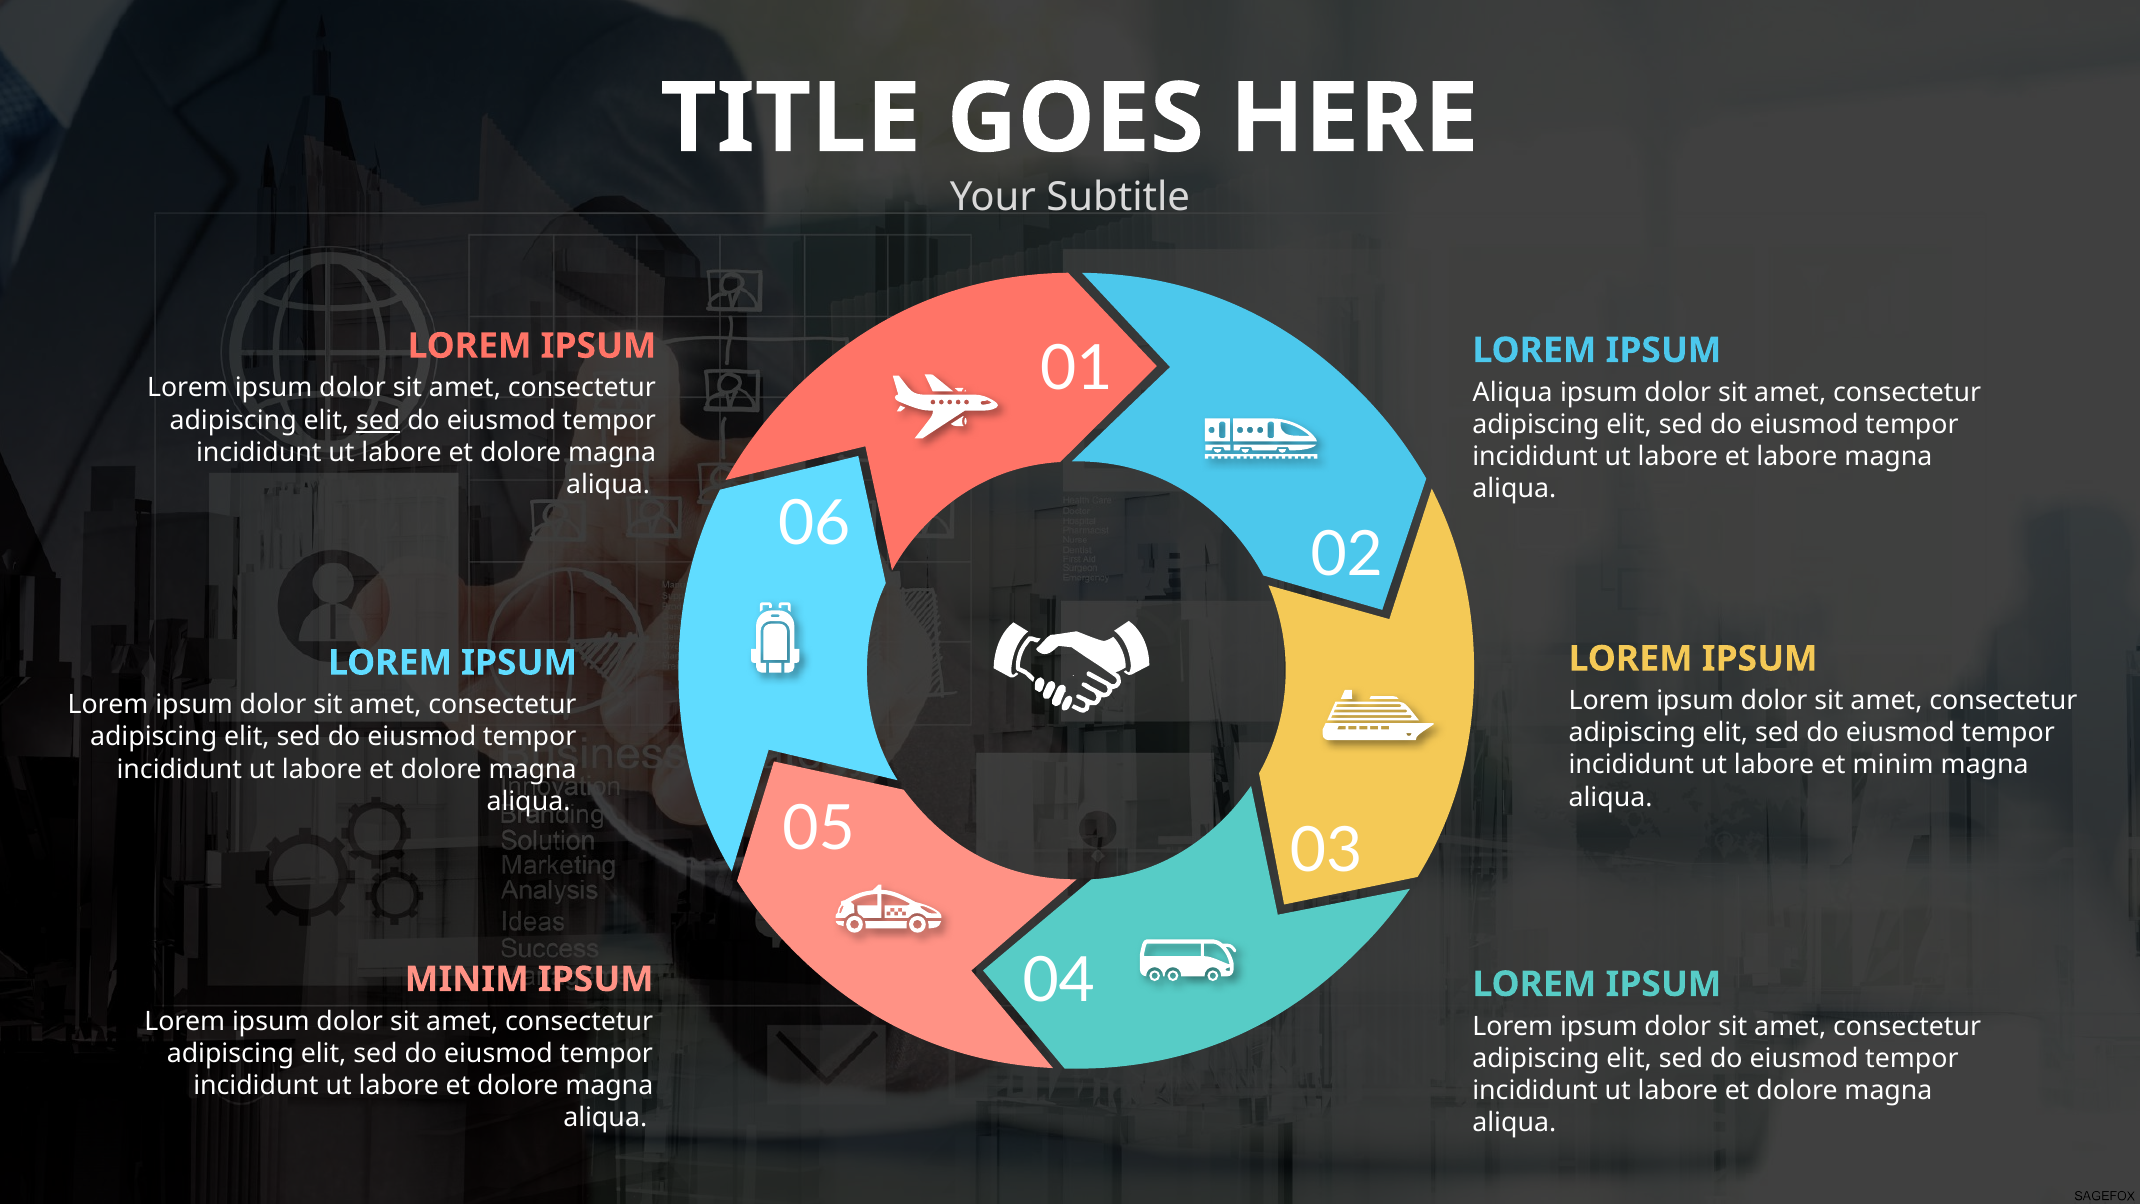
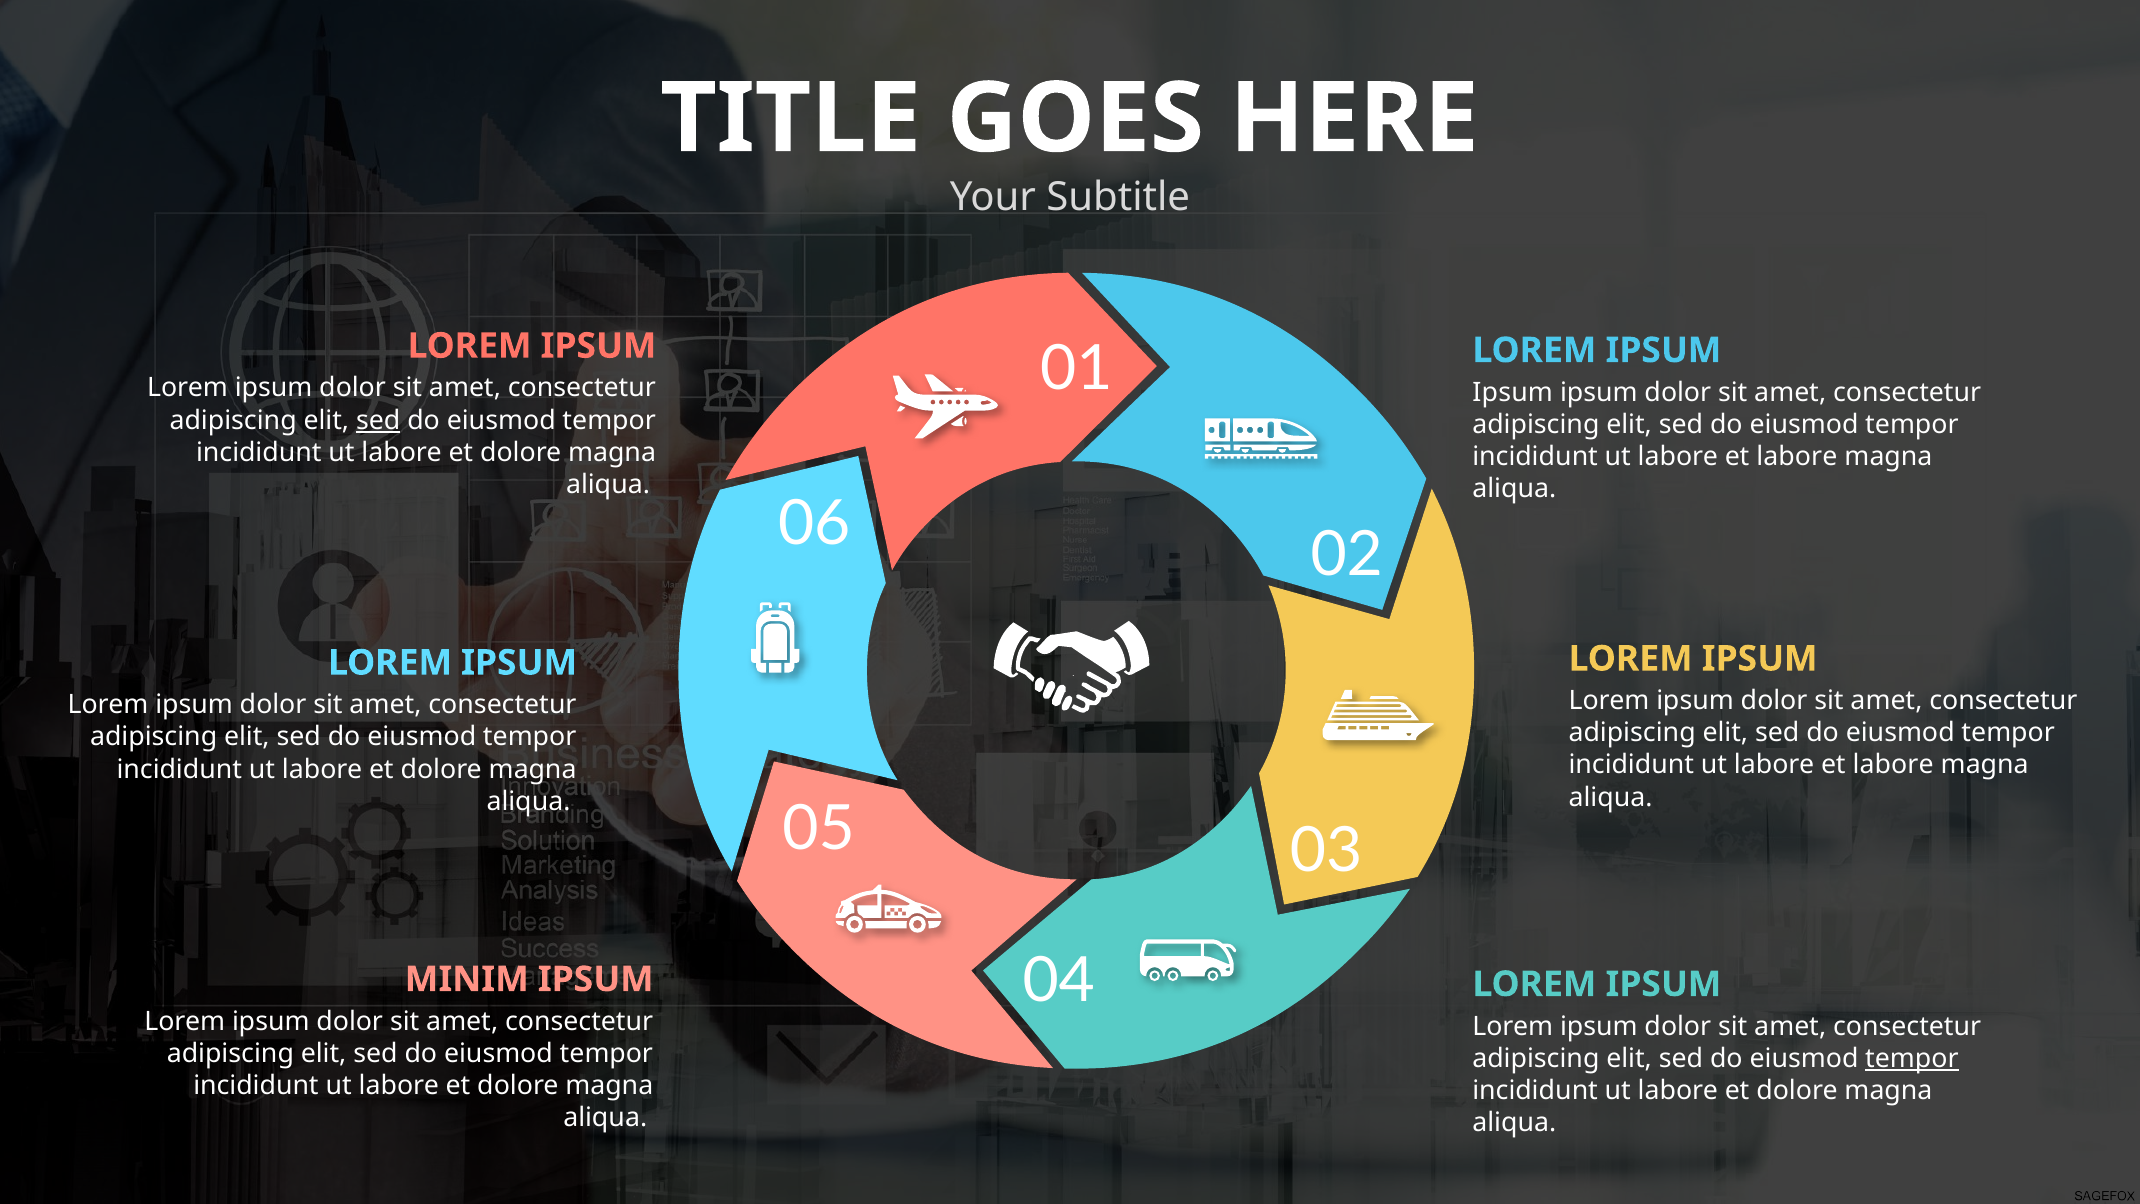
Aliqua at (1513, 392): Aliqua -> Ipsum
minim at (1893, 765): minim -> labore
tempor at (1912, 1058) underline: none -> present
